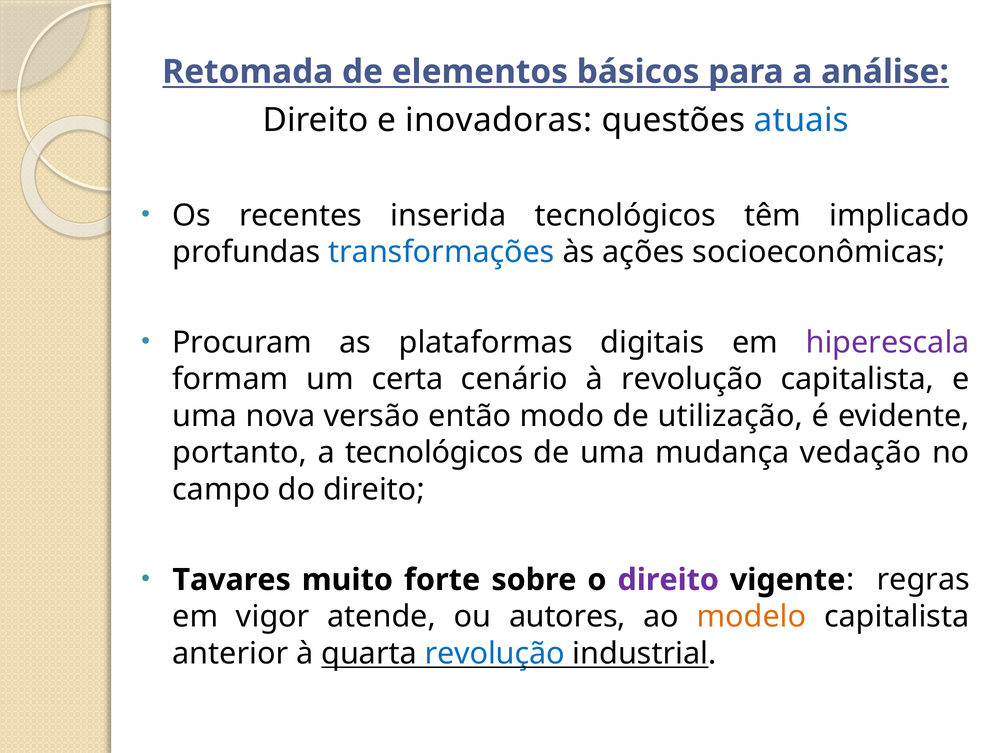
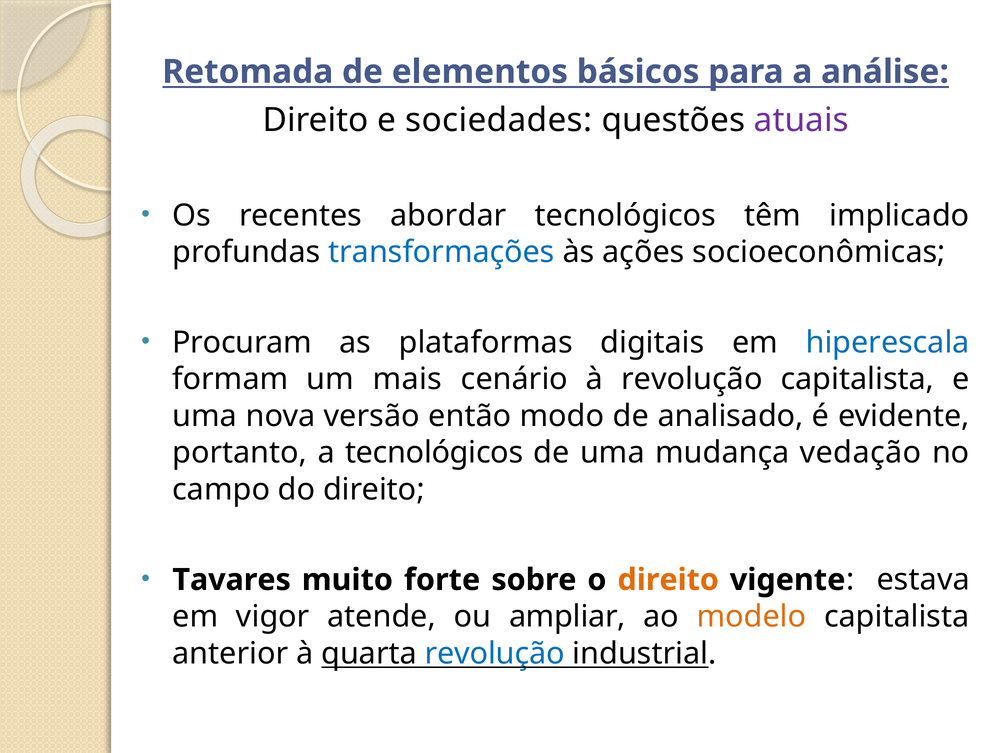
inovadoras: inovadoras -> sociedades
atuais colour: blue -> purple
inserida: inserida -> abordar
hiperescala colour: purple -> blue
certa: certa -> mais
utilização: utilização -> analisado
direito at (668, 579) colour: purple -> orange
regras: regras -> estava
autores: autores -> ampliar
